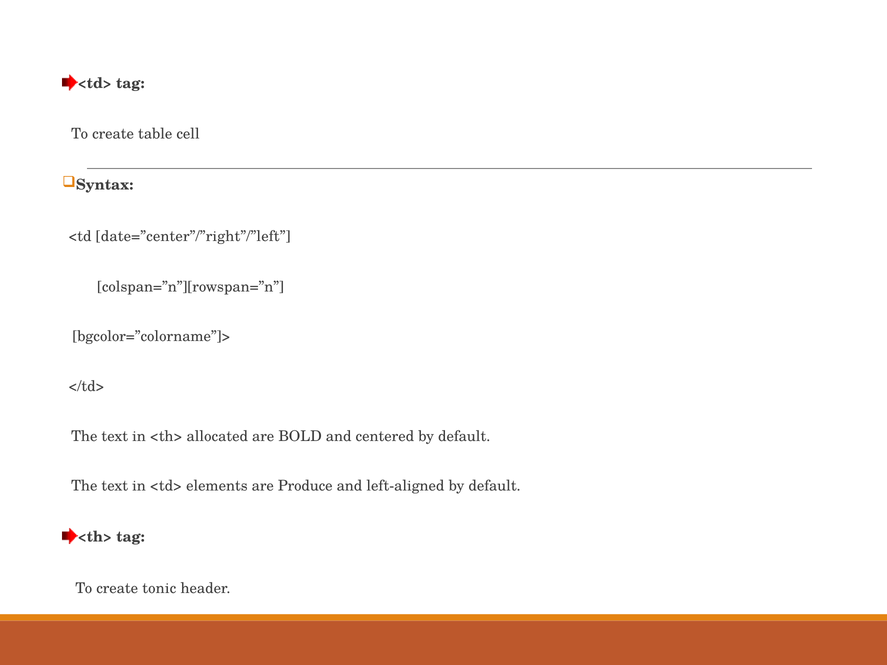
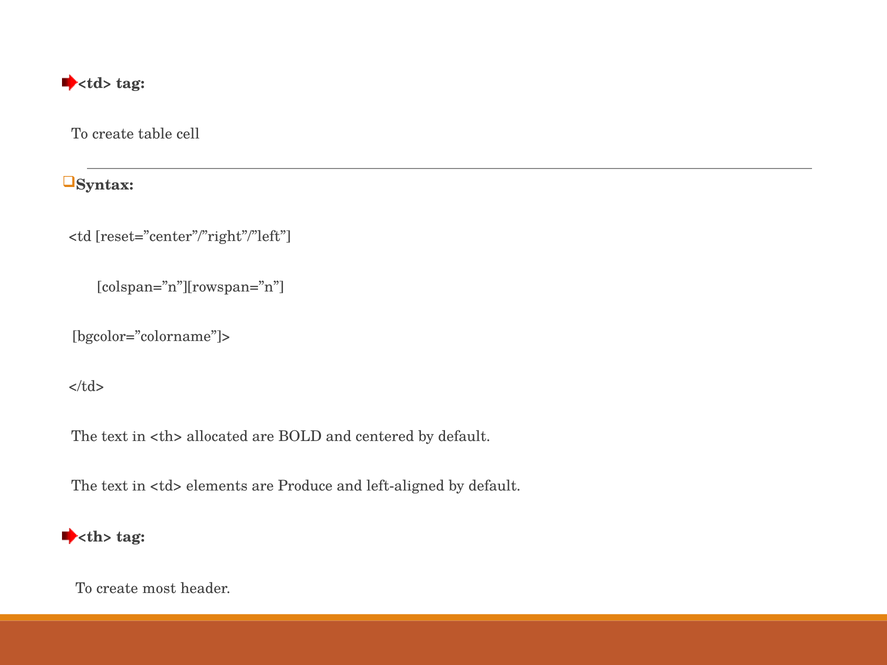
date=”center”/”right”/”left: date=”center”/”right”/”left -> reset=”center”/”right”/”left
tonic: tonic -> most
